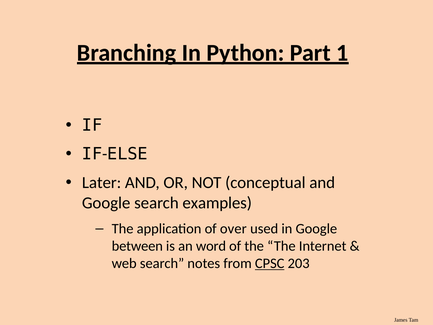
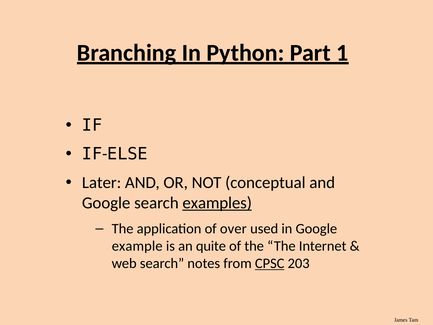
examples underline: none -> present
between: between -> example
word: word -> quite
